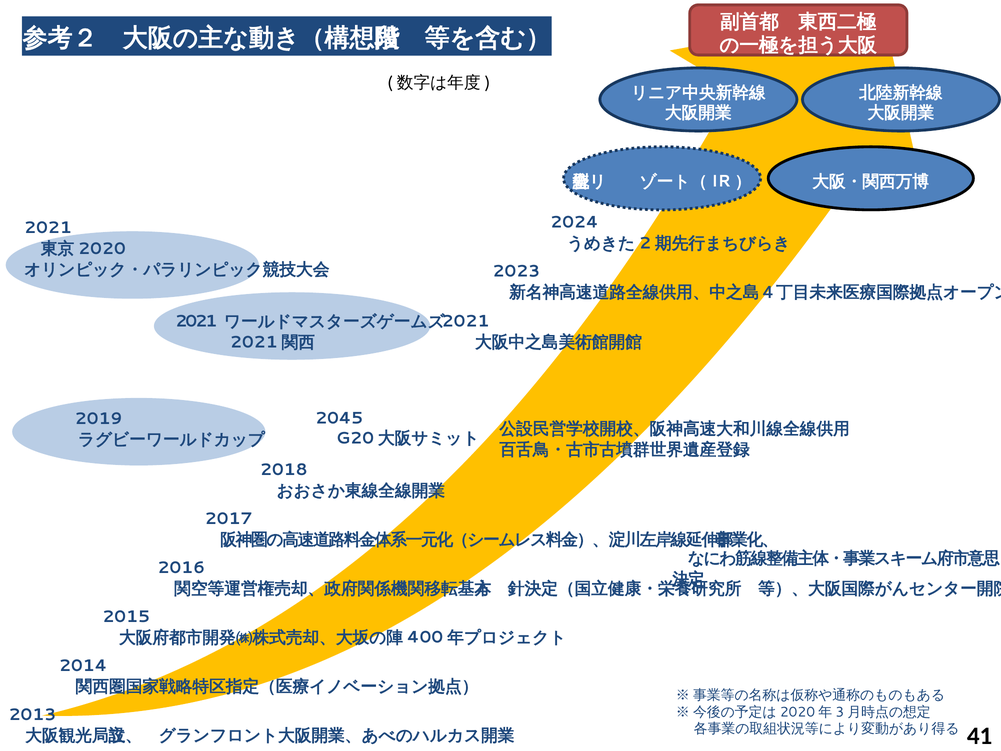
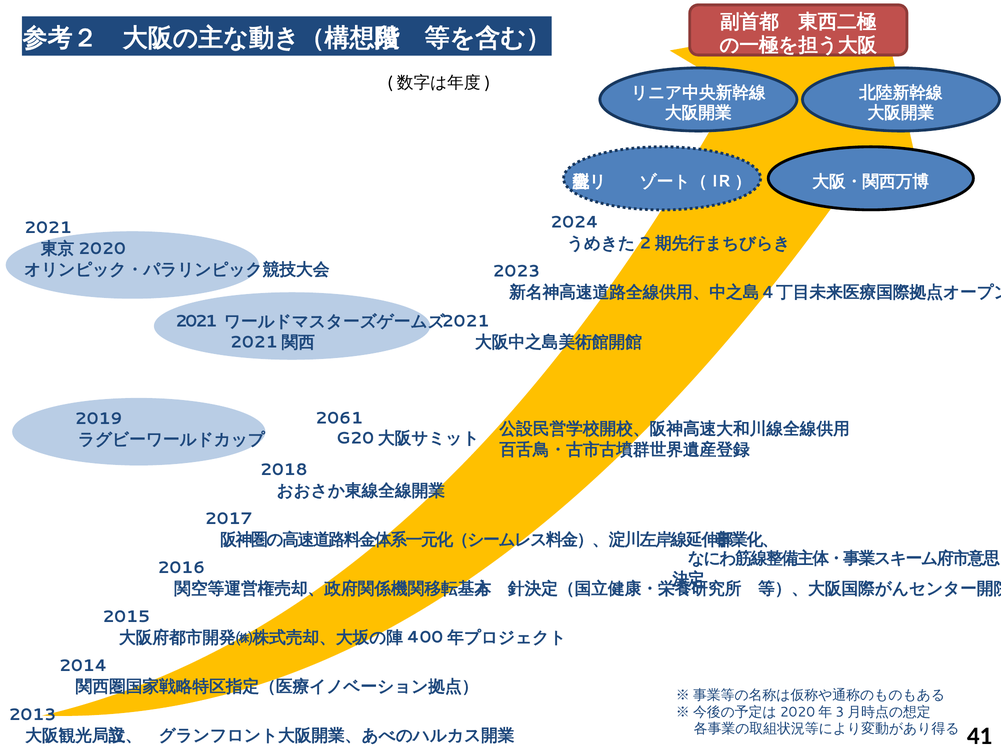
2045: 2045 -> 2061
